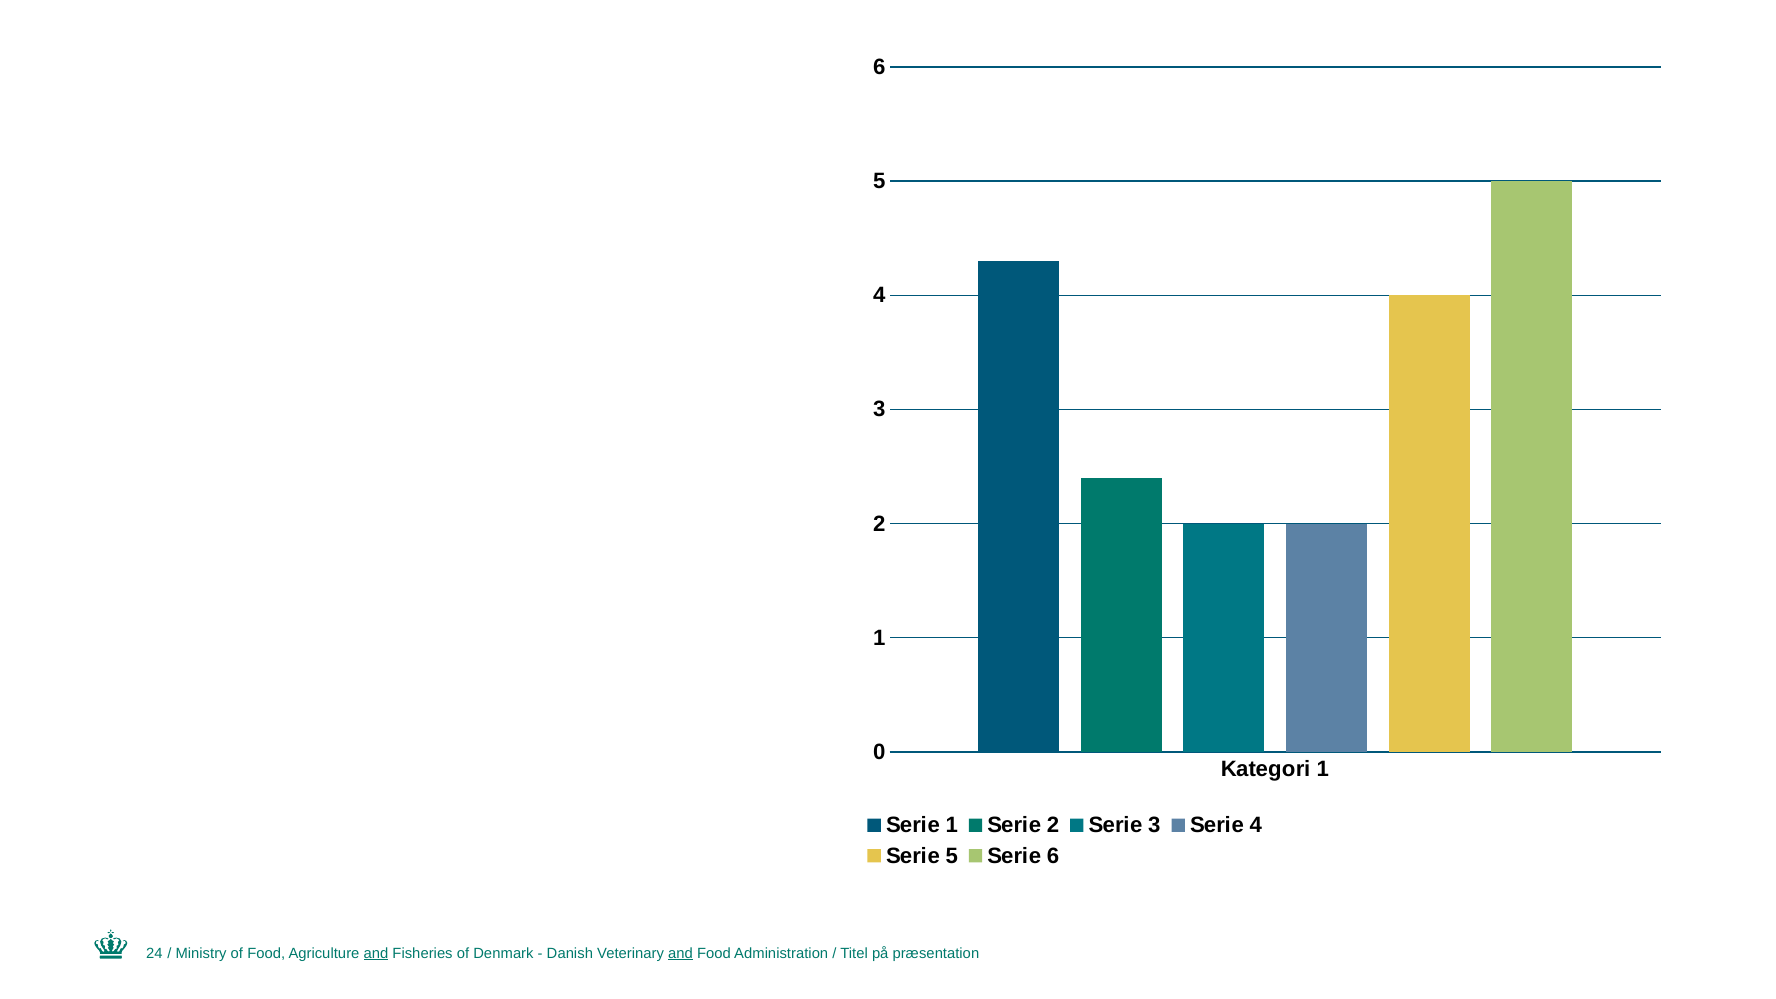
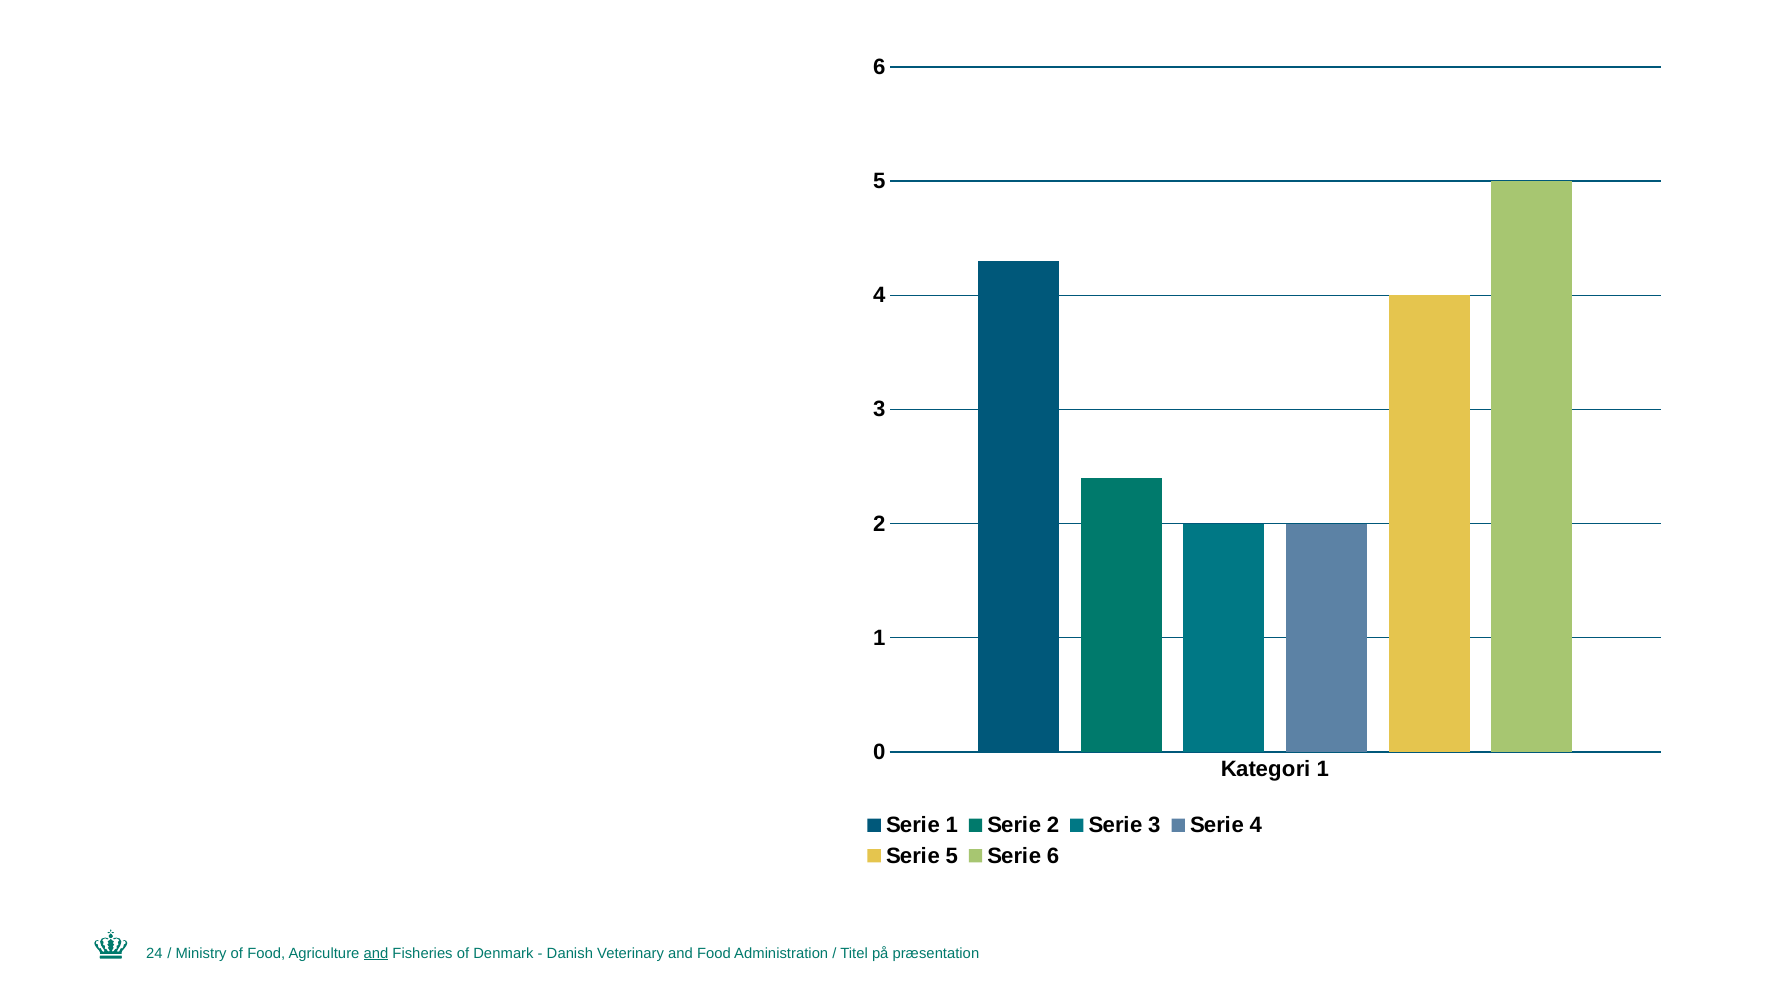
and at (680, 954) underline: present -> none
